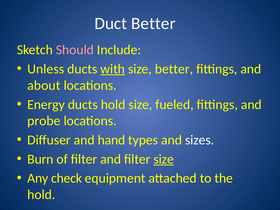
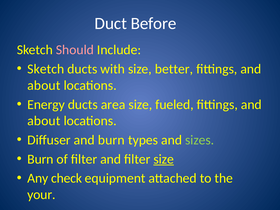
Duct Better: Better -> Before
Unless at (46, 69): Unless -> Sketch
with underline: present -> none
ducts hold: hold -> area
probe at (44, 121): probe -> about
and hand: hand -> burn
sizes colour: white -> light green
hold at (41, 195): hold -> your
